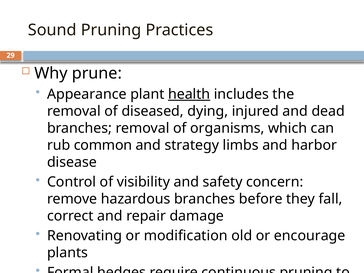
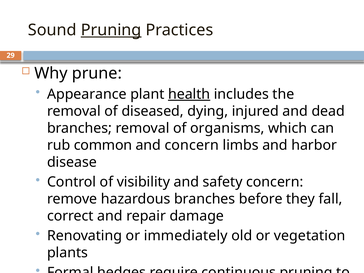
Pruning at (111, 30) underline: none -> present
and strategy: strategy -> concern
modification: modification -> immediately
encourage: encourage -> vegetation
